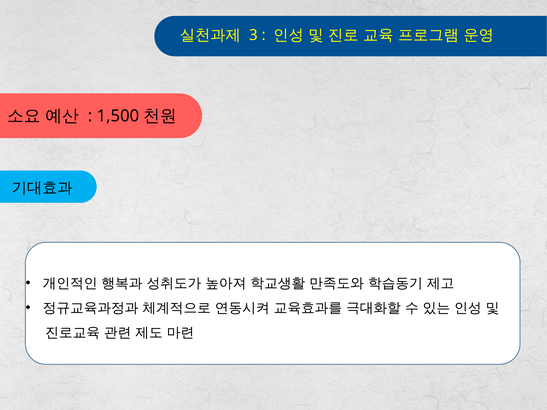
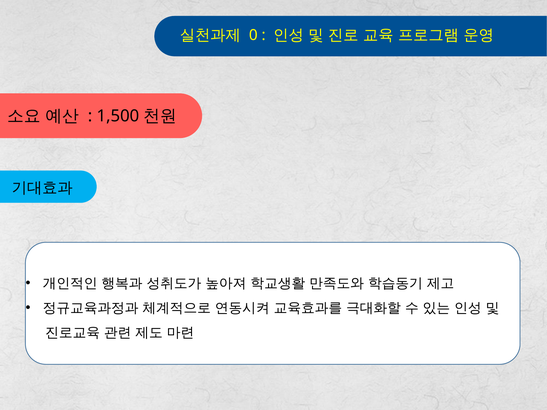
3: 3 -> 0
